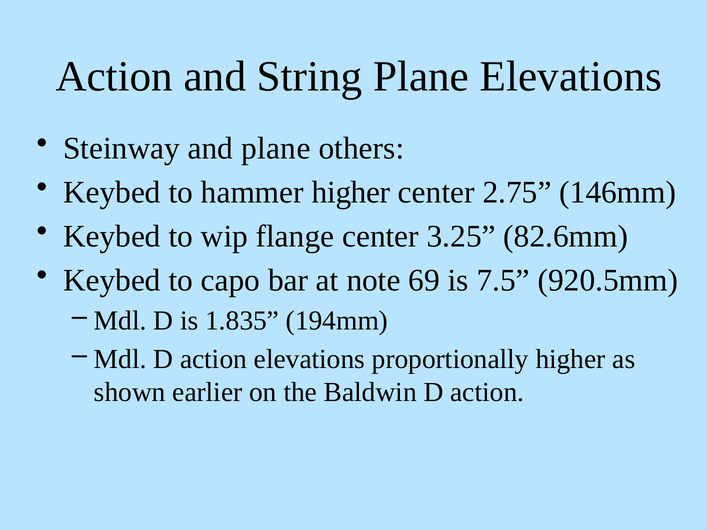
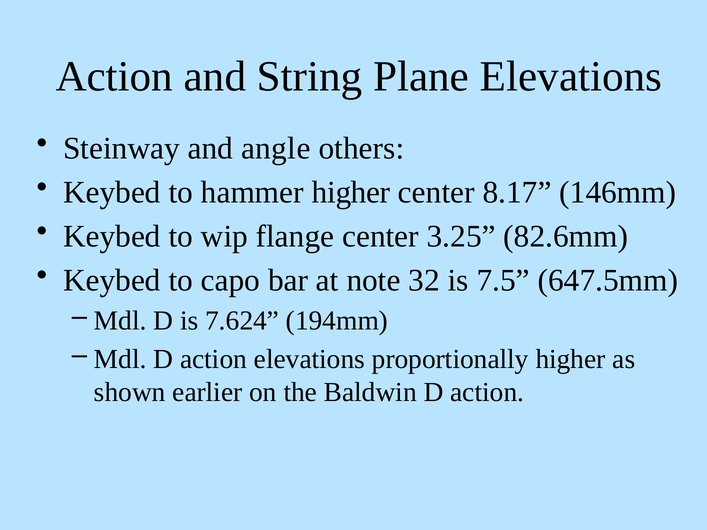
and plane: plane -> angle
2.75: 2.75 -> 8.17
69: 69 -> 32
920.5mm: 920.5mm -> 647.5mm
1.835: 1.835 -> 7.624
